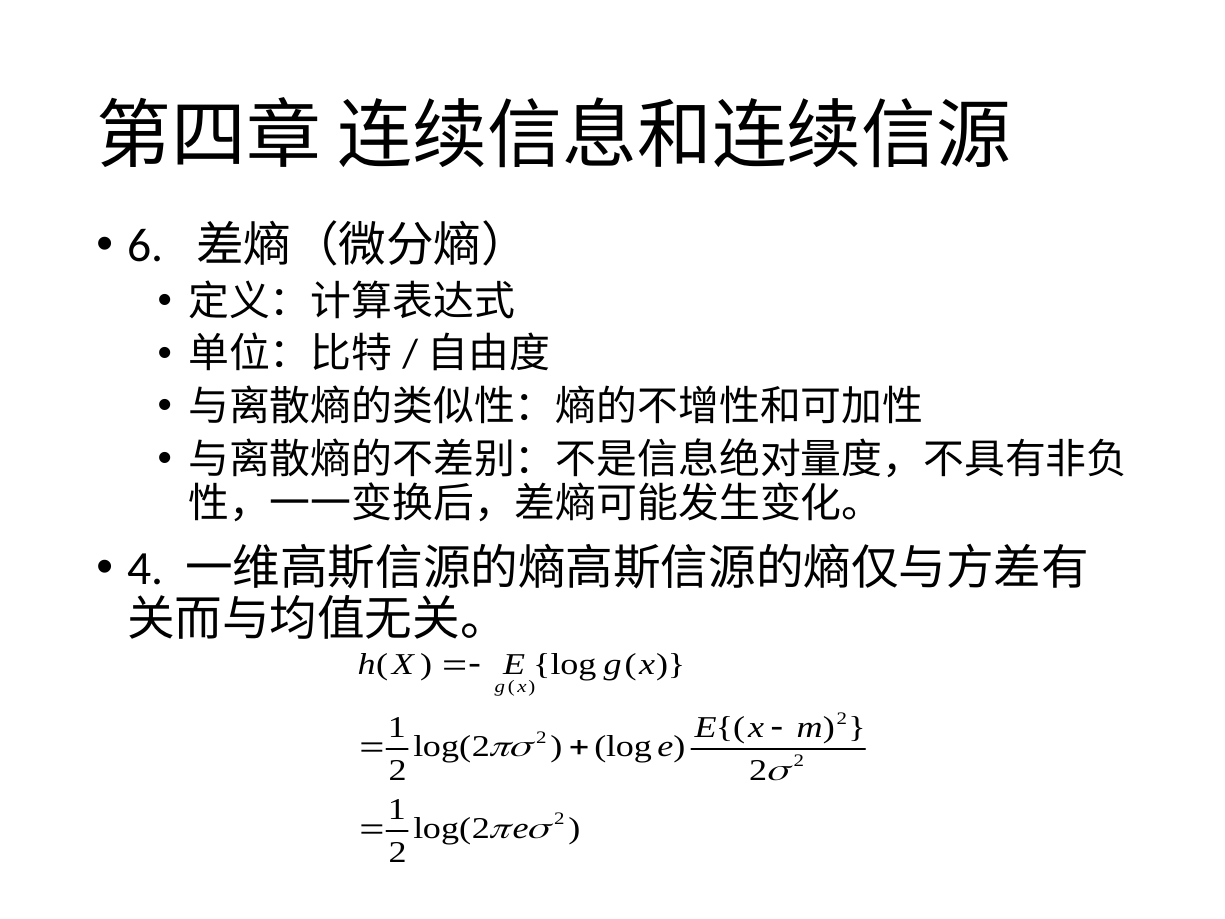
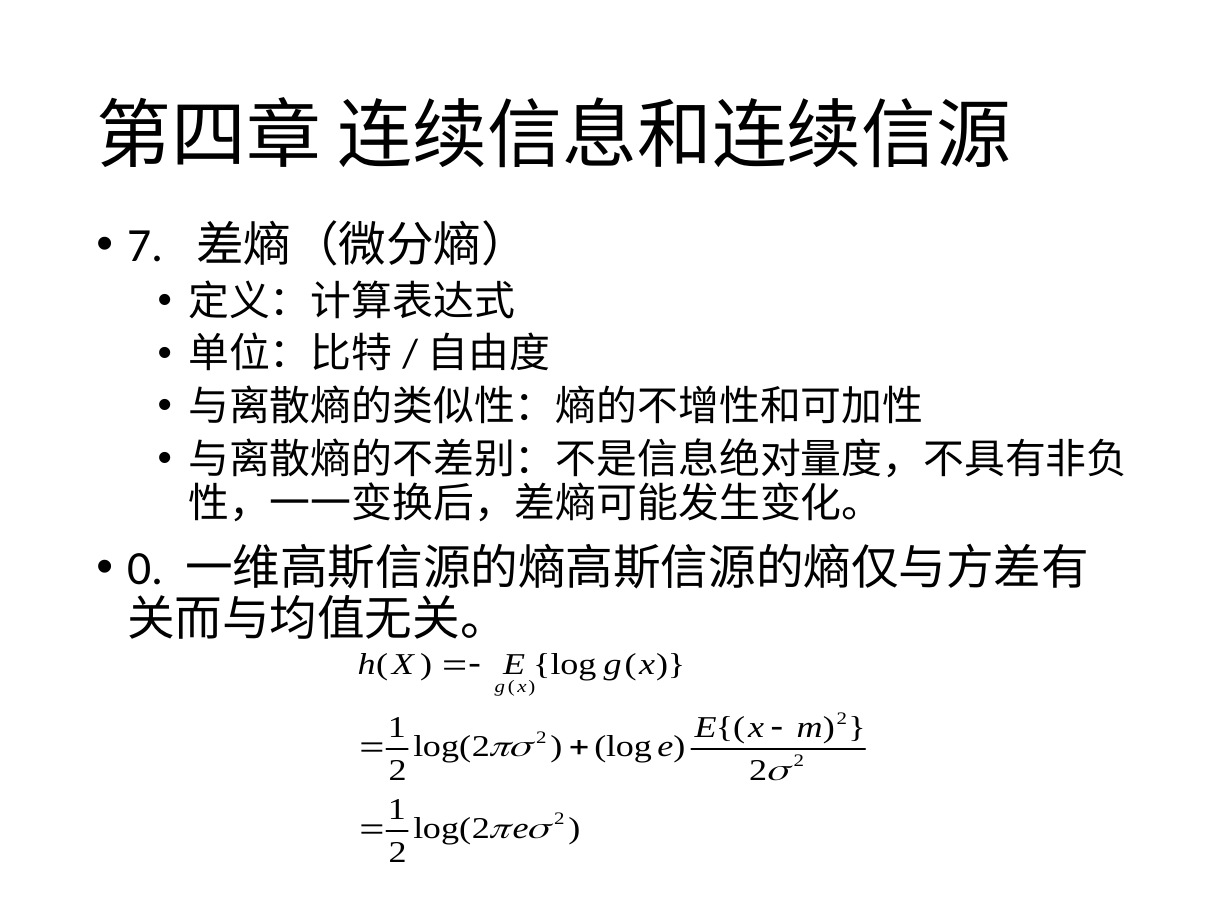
6: 6 -> 7
4: 4 -> 0
